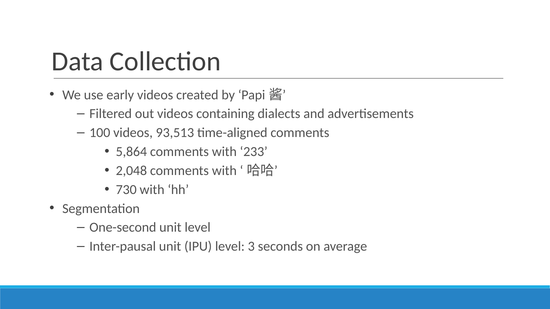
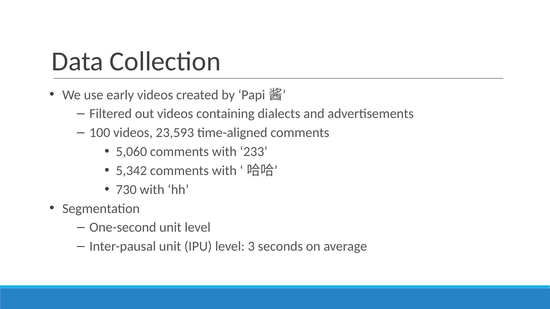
93,513: 93,513 -> 23,593
5,864: 5,864 -> 5,060
2,048: 2,048 -> 5,342
